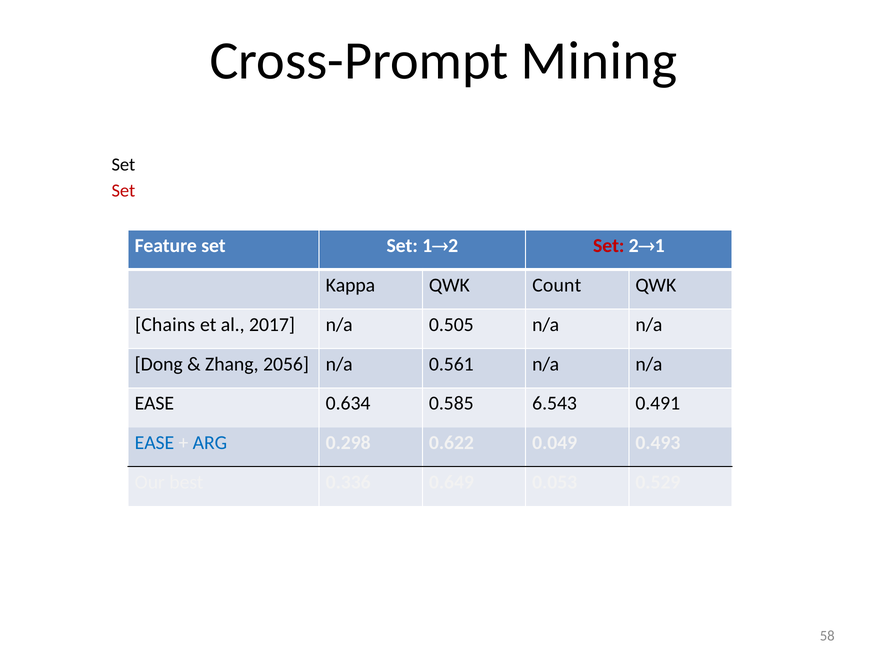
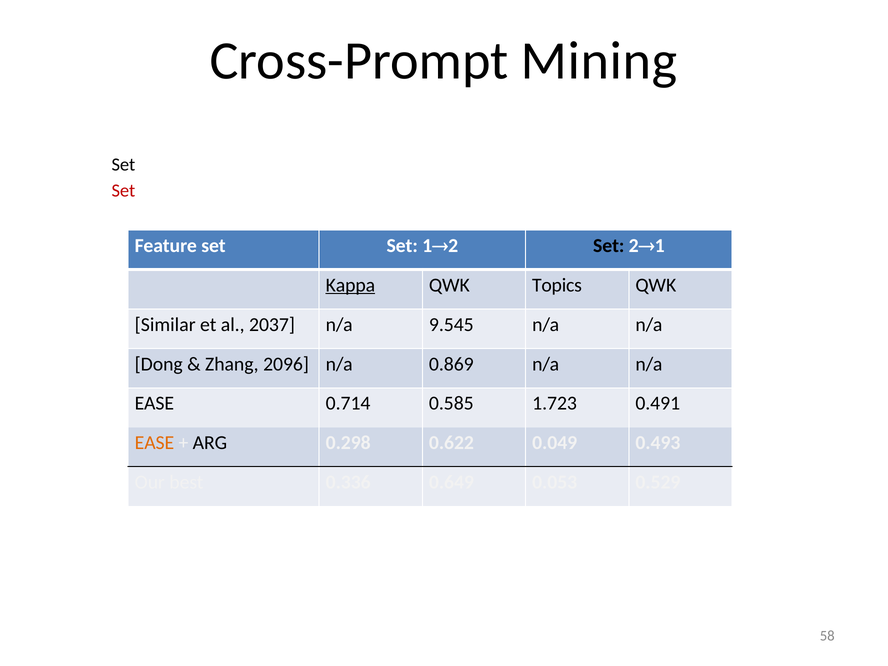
Set at (609, 246) colour: red -> black
Kappa underline: none -> present
Count: Count -> Topics
Chains: Chains -> Similar
2017: 2017 -> 2037
0.505: 0.505 -> 9.545
2056: 2056 -> 2096
0.561: 0.561 -> 0.869
0.634: 0.634 -> 0.714
6.543: 6.543 -> 1.723
EASE at (154, 443) colour: blue -> orange
ARG colour: blue -> black
